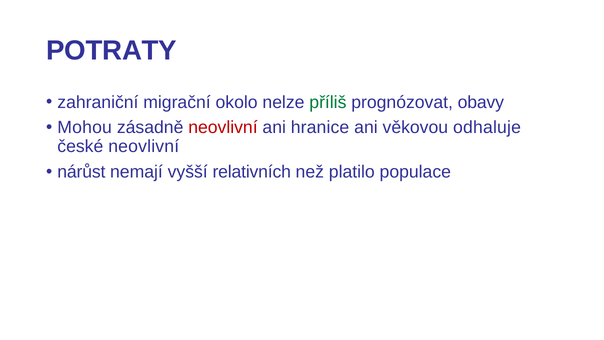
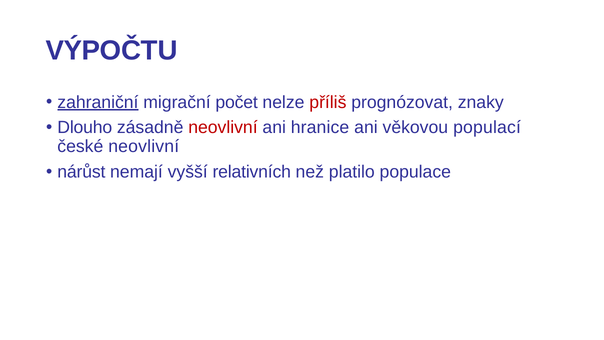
POTRATY: POTRATY -> VÝPOČTU
zahraniční underline: none -> present
okolo: okolo -> počet
příliš colour: green -> red
obavy: obavy -> znaky
Mohou: Mohou -> Dlouho
odhaluje: odhaluje -> populací
